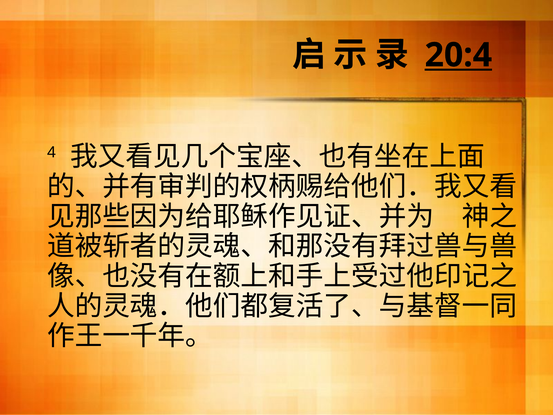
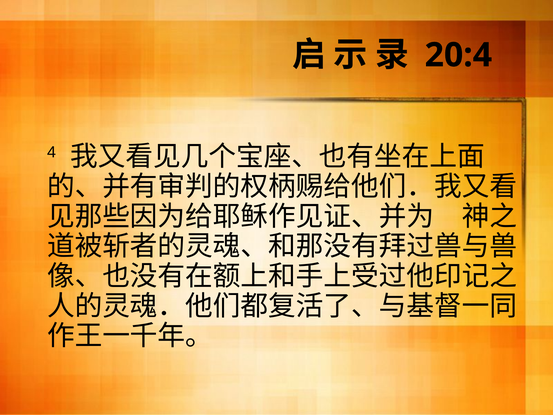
20:4 underline: present -> none
